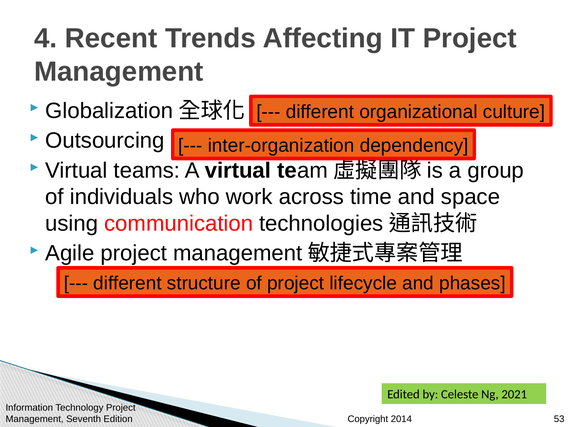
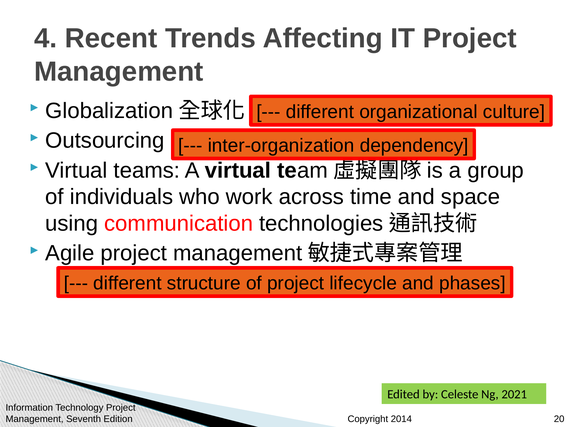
53: 53 -> 20
